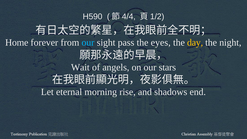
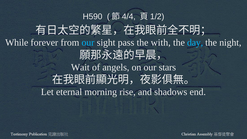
Home: Home -> While
eyes: eyes -> with
day colour: yellow -> light blue
